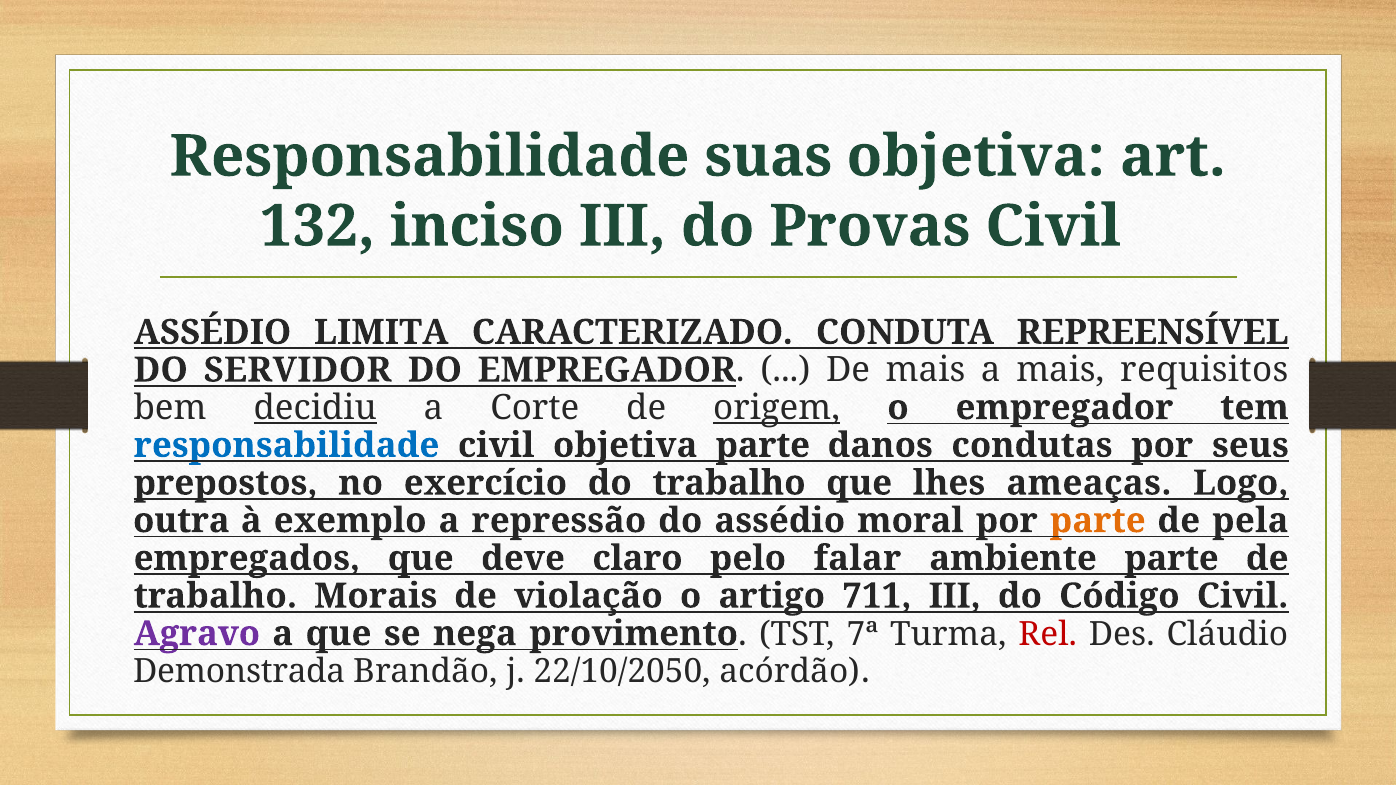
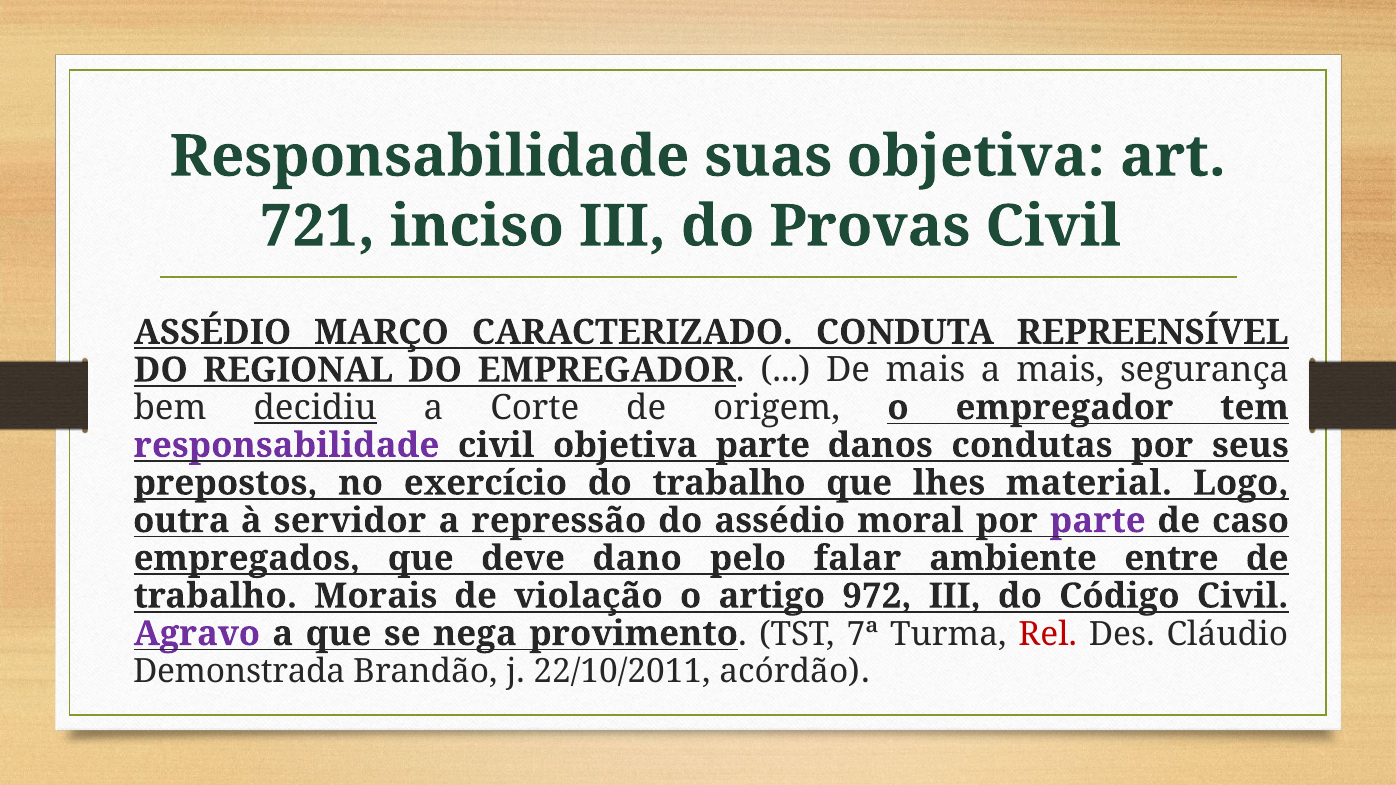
132: 132 -> 721
LIMITA: LIMITA -> MARÇO
SERVIDOR: SERVIDOR -> REGIONAL
requisitos: requisitos -> segurança
origem underline: present -> none
responsabilidade at (286, 445) colour: blue -> purple
ameaças: ameaças -> material
exemplo: exemplo -> servidor
parte at (1098, 521) colour: orange -> purple
pela: pela -> caso
claro: claro -> dano
ambiente parte: parte -> entre
711: 711 -> 972
22/10/2050: 22/10/2050 -> 22/10/2011
